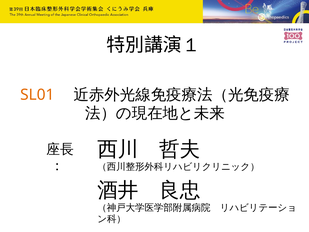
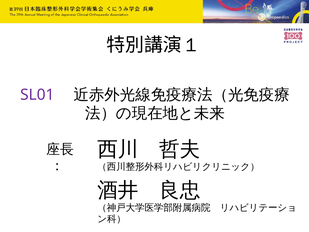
SL01 colour: orange -> purple
